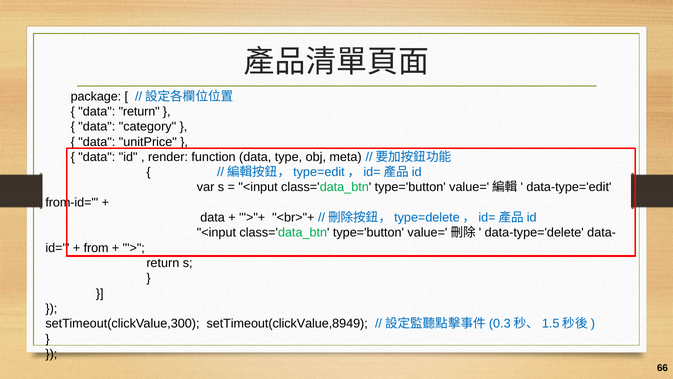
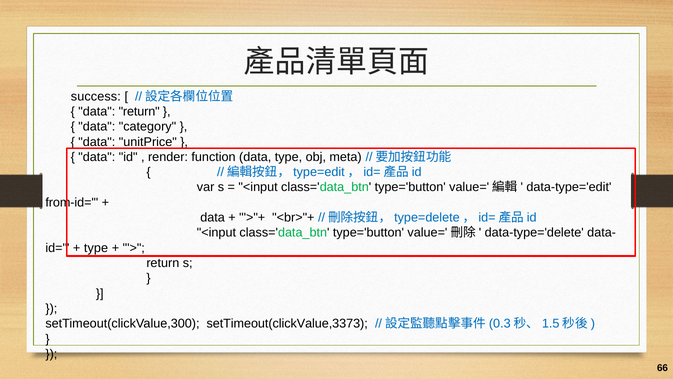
package: package -> success
from at (96, 248): from -> type
setTimeout(clickValue,8949: setTimeout(clickValue,8949 -> setTimeout(clickValue,3373
